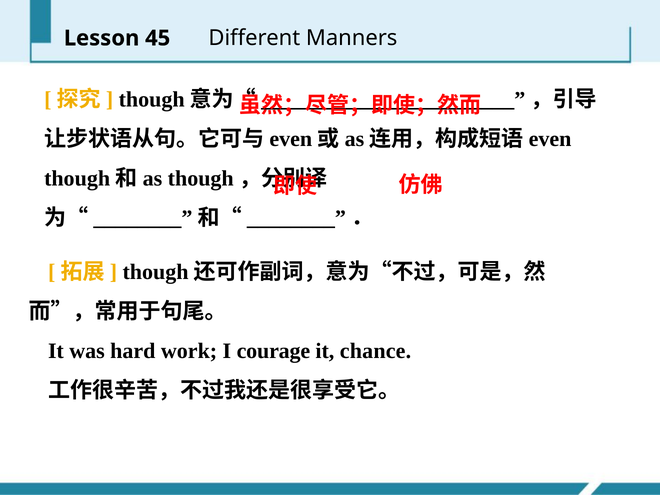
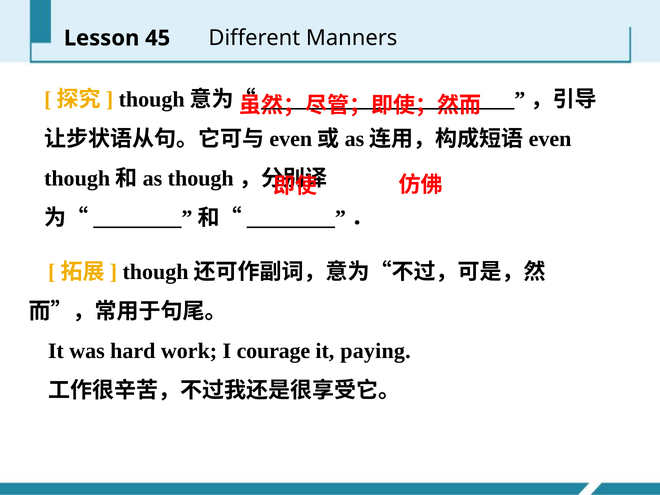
chance: chance -> paying
